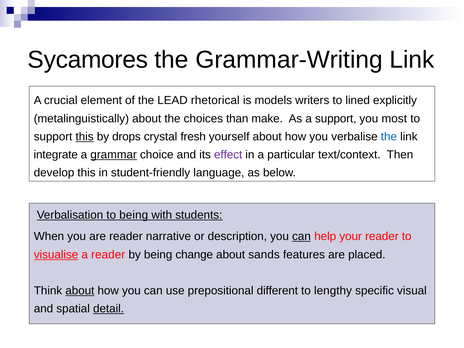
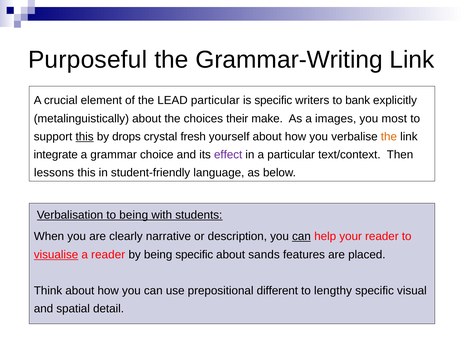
Sycamores: Sycamores -> Purposeful
LEAD rhetorical: rhetorical -> particular
is models: models -> specific
lined: lined -> bank
than: than -> their
a support: support -> images
the at (389, 137) colour: blue -> orange
grammar underline: present -> none
develop: develop -> lessons
are reader: reader -> clearly
being change: change -> specific
about at (80, 291) underline: present -> none
detail underline: present -> none
